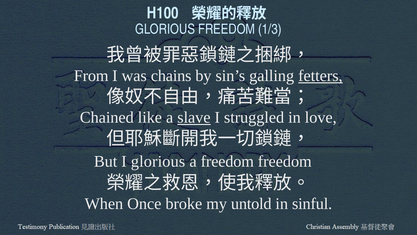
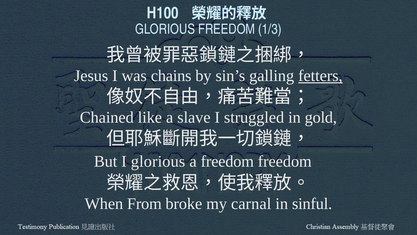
From: From -> Jesus
slave underline: present -> none
love: love -> gold
Once: Once -> From
untold: untold -> carnal
